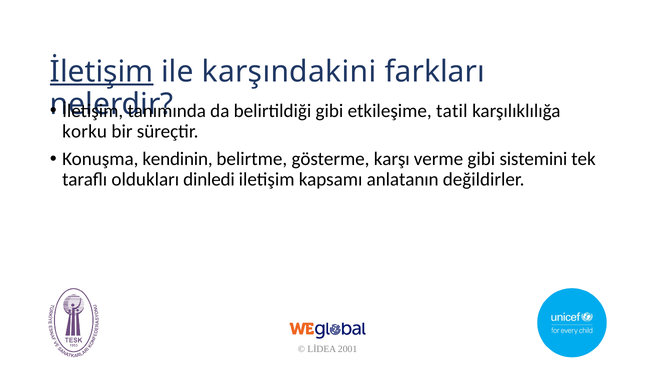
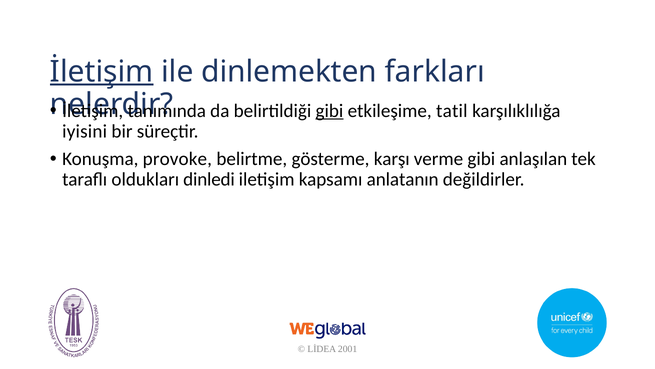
karşındakini: karşındakini -> dinlemekten
gibi at (329, 111) underline: none -> present
korku: korku -> iyisini
kendinin: kendinin -> provoke
sistemini: sistemini -> anlaşılan
